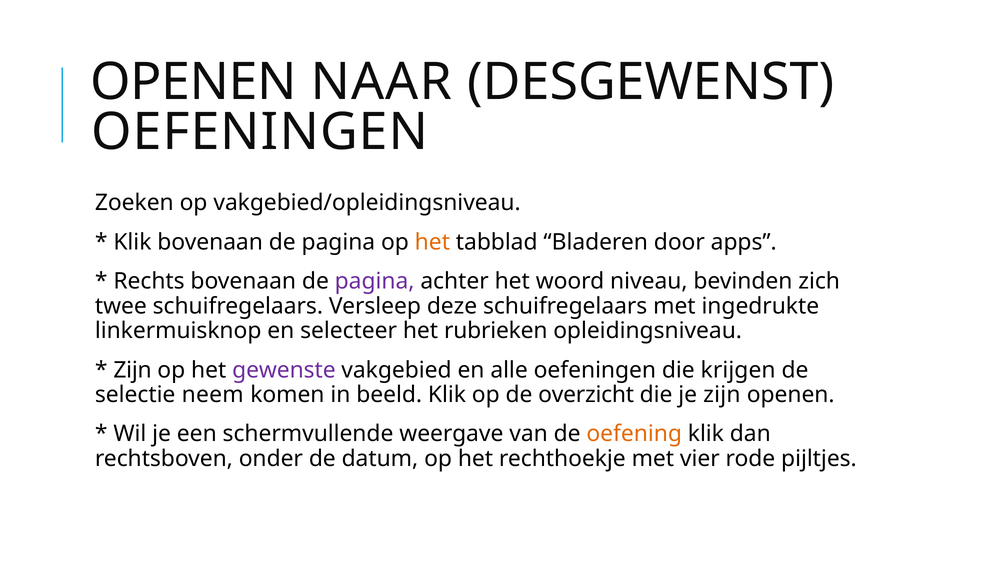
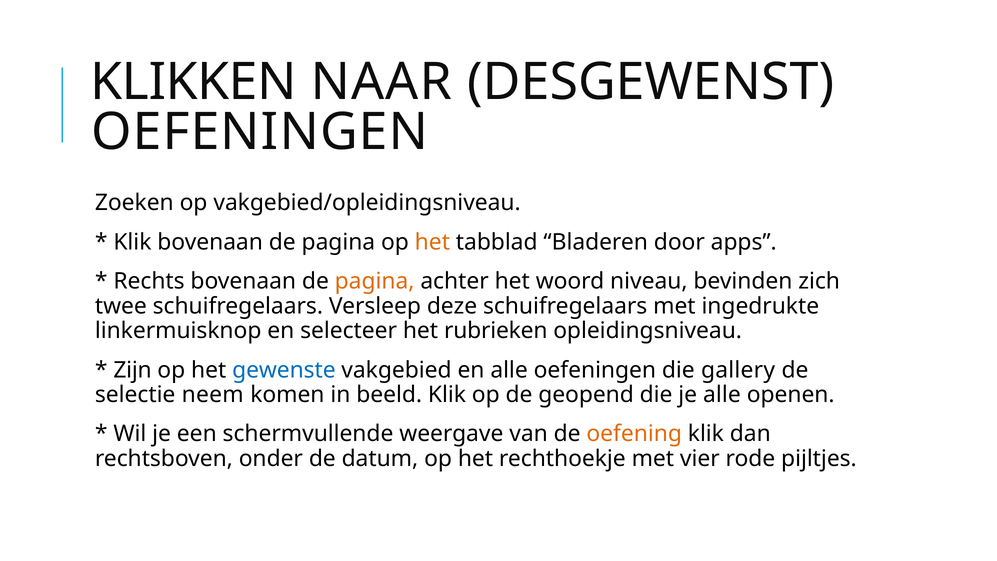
OPENEN at (193, 82): OPENEN -> KLIKKEN
pagina at (375, 281) colour: purple -> orange
gewenste colour: purple -> blue
krijgen: krijgen -> gallery
overzicht: overzicht -> geopend
je zijn: zijn -> alle
